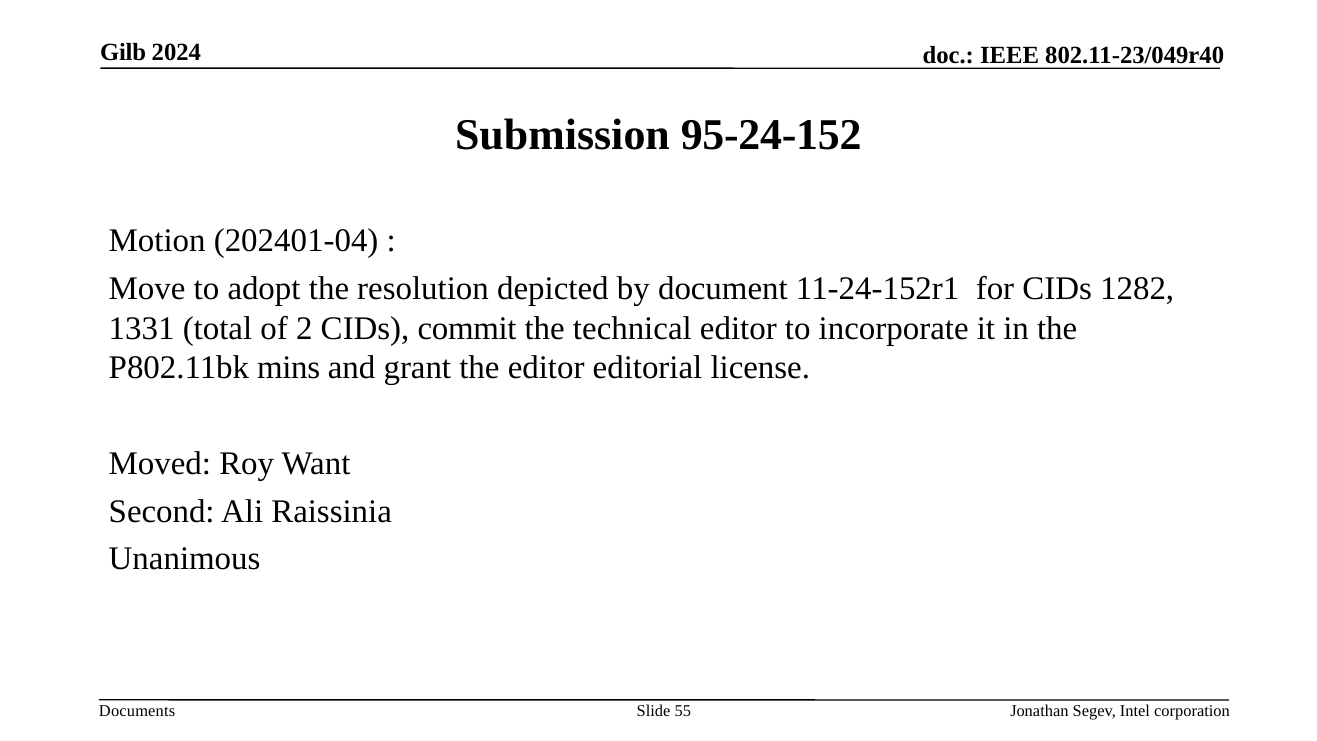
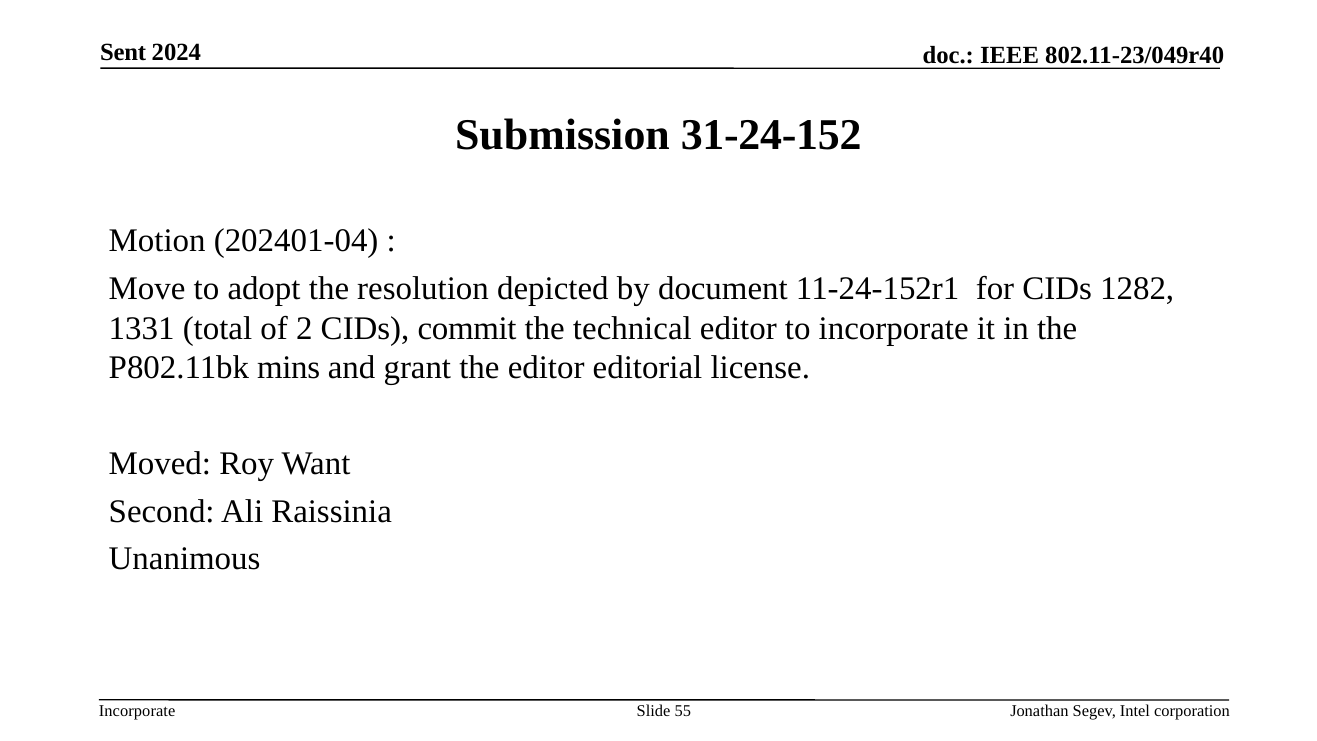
Gilb: Gilb -> Sent
95-24-152: 95-24-152 -> 31-24-152
Documents at (137, 710): Documents -> Incorporate
